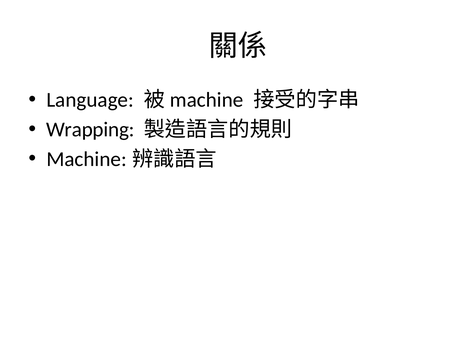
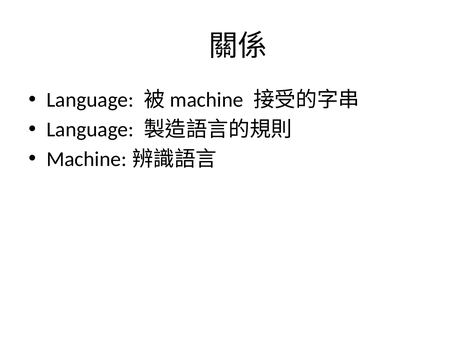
Wrapping at (90, 129): Wrapping -> Language
